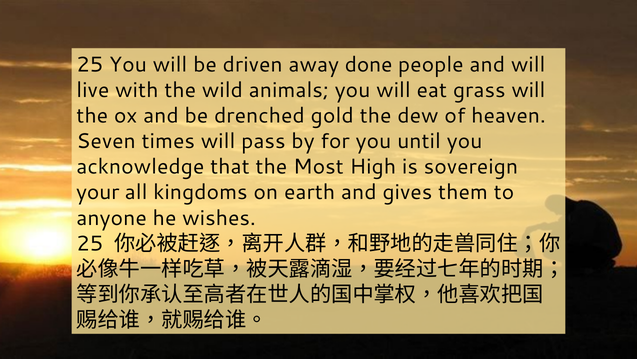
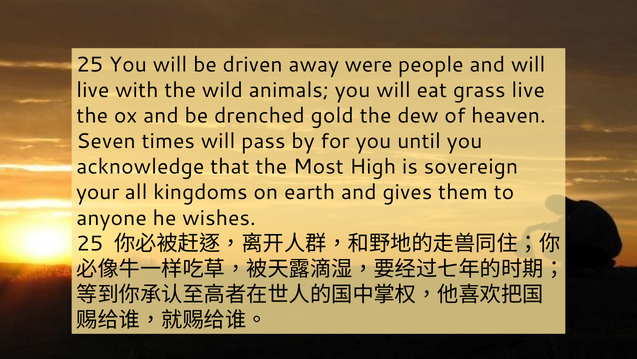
done: done -> were
grass will: will -> live
